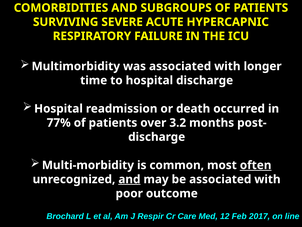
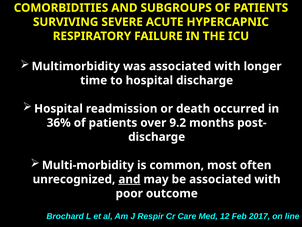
77%: 77% -> 36%
3.2: 3.2 -> 9.2
often underline: present -> none
